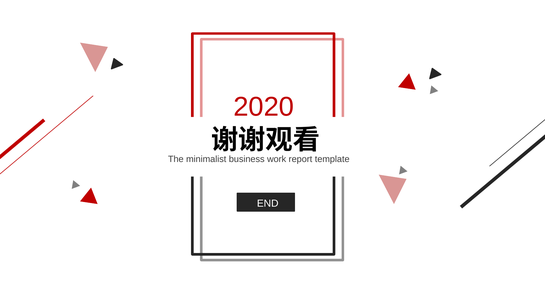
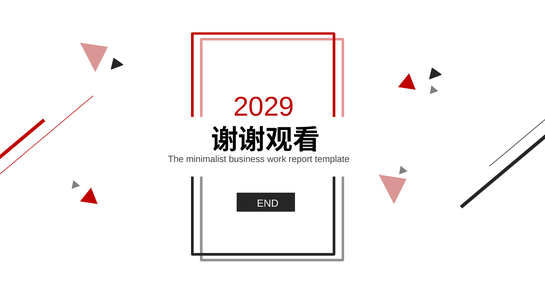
2020: 2020 -> 2029
